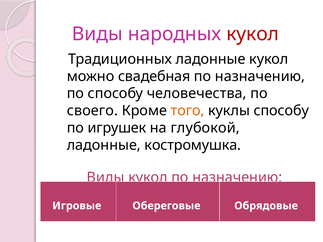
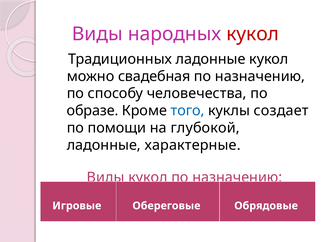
своего: своего -> образе
того colour: orange -> blue
куклы способу: способу -> создает
игрушек: игрушек -> помощи
костромушка: костромушка -> характерные
